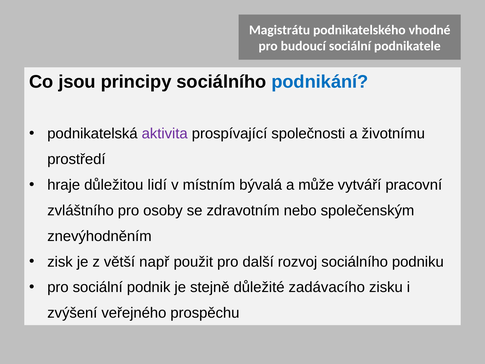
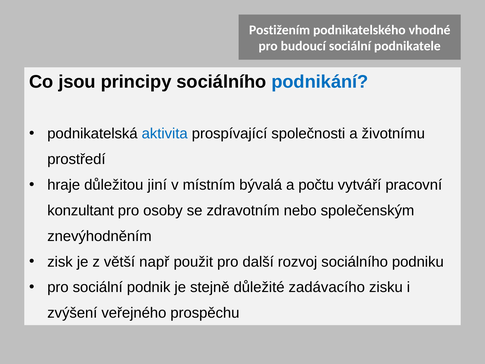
Magistrátu: Magistrátu -> Postižením
aktivita colour: purple -> blue
lidí: lidí -> jiní
může: může -> počtu
zvláštního: zvláštního -> konzultant
